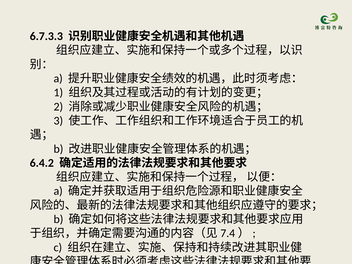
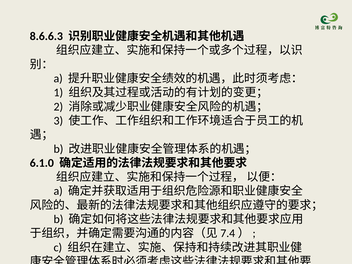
6.7.3.3: 6.7.3.3 -> 8.6.6.3
6.4.2: 6.4.2 -> 6.1.0
